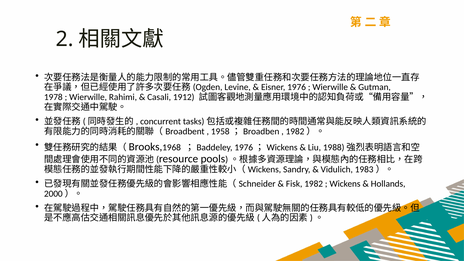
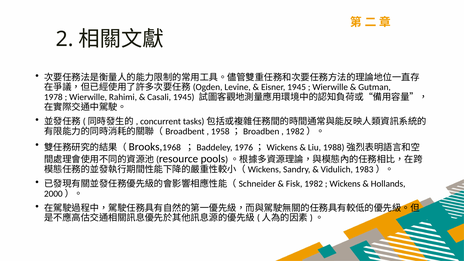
Eisner 1976: 1976 -> 1945
Casali 1912: 1912 -> 1945
